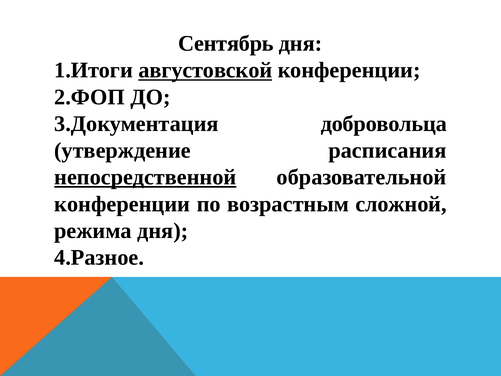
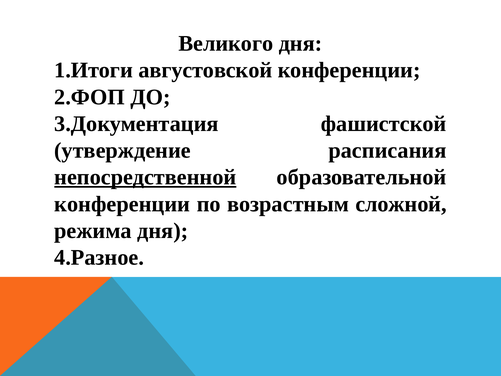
Сентябрь: Сентябрь -> Великого
августовской underline: present -> none
добровольца: добровольца -> фашистской
